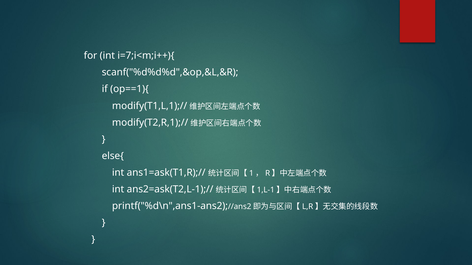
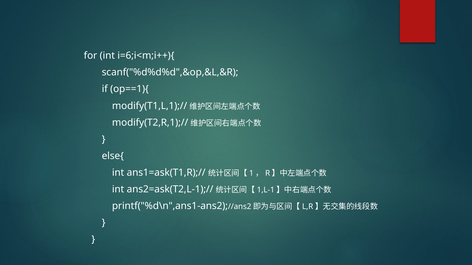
i=7;i<m;i++){: i=7;i<m;i++){ -> i=6;i<m;i++){
